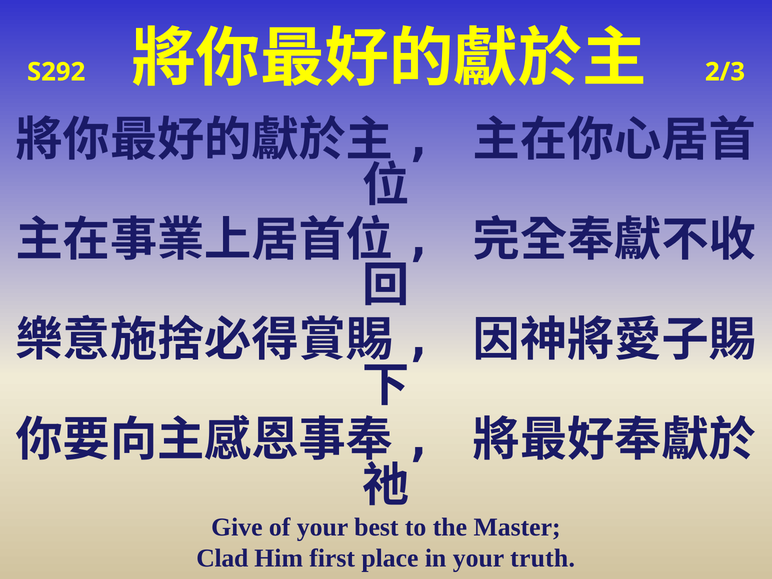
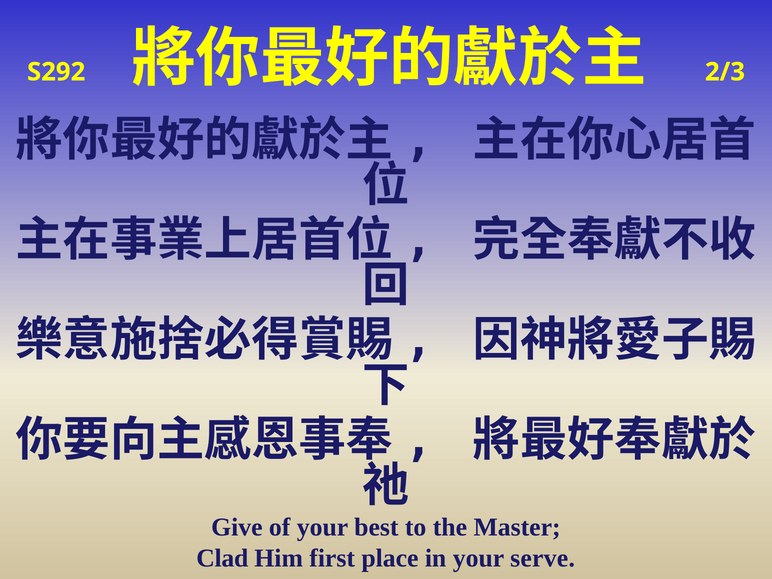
your truth: truth -> serve
